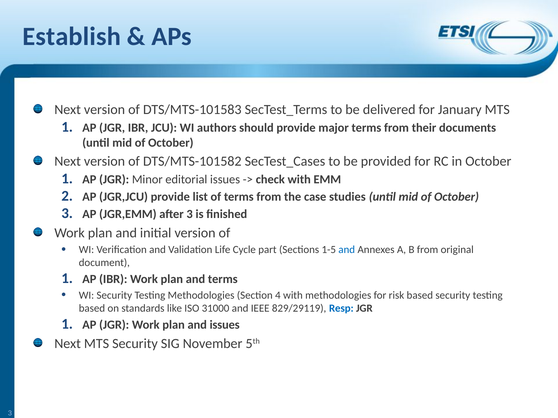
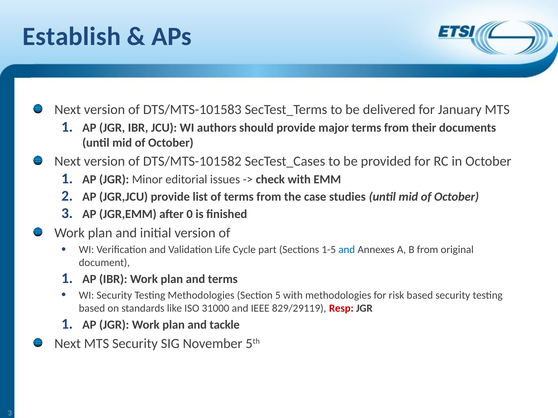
after 3: 3 -> 0
4: 4 -> 5
Resp colour: blue -> red
and issues: issues -> tackle
